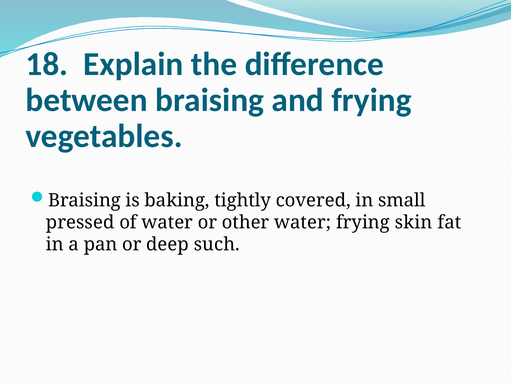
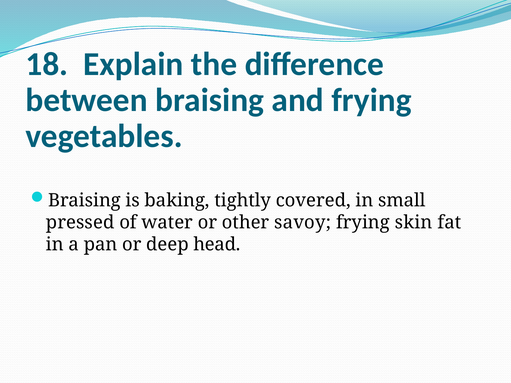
other water: water -> savoy
such: such -> head
